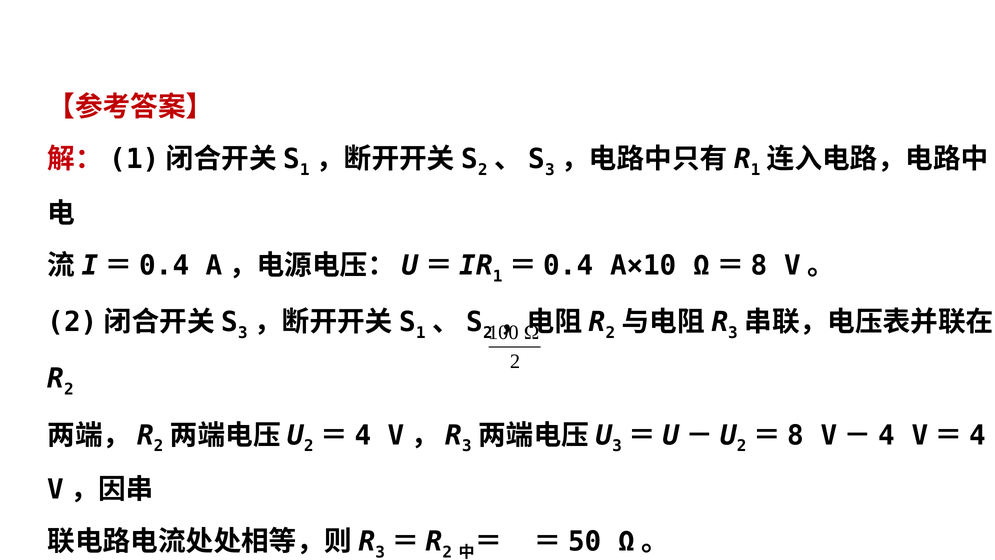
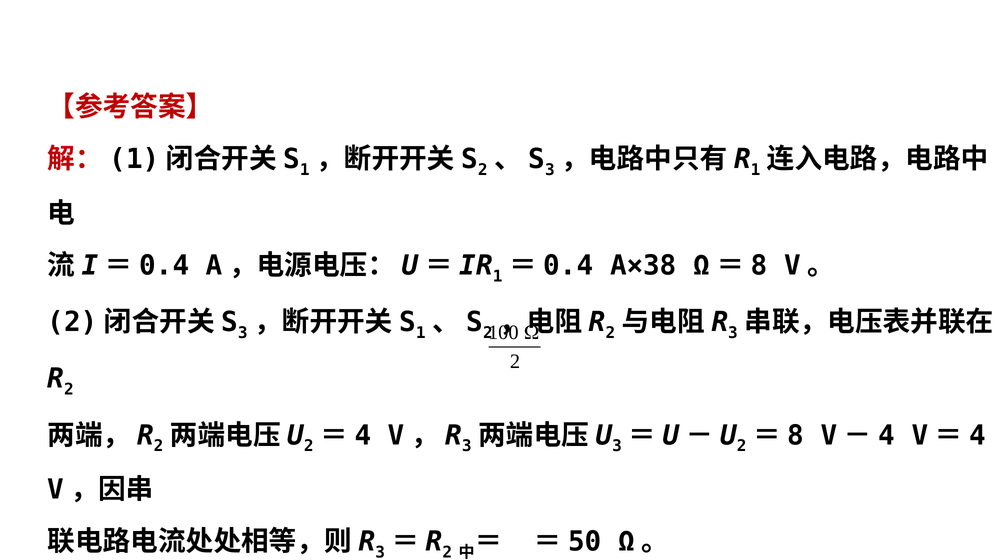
A×10: A×10 -> A×38
